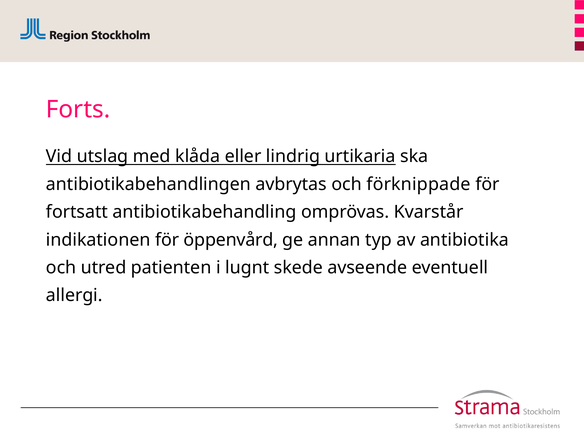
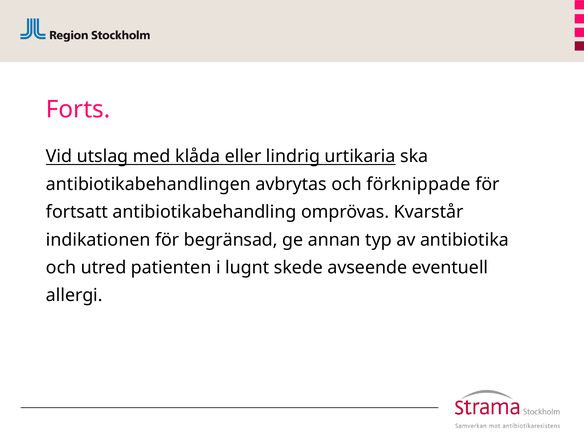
öppenvård: öppenvård -> begränsad
